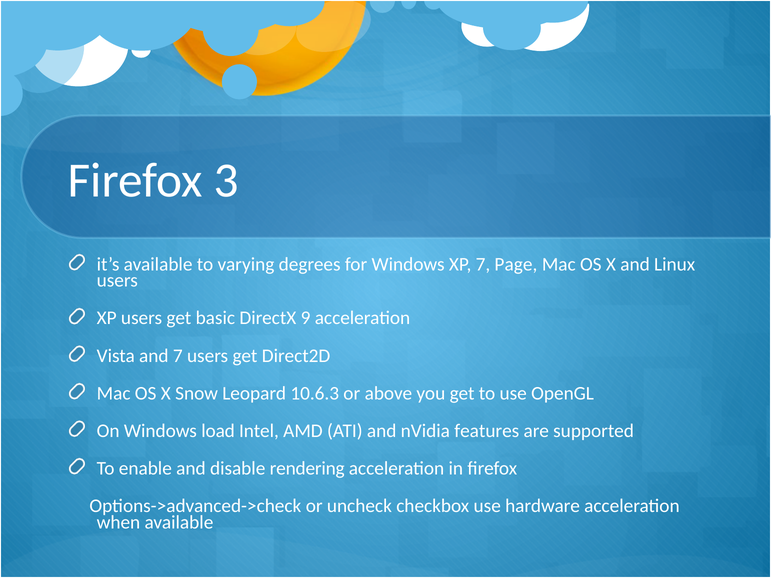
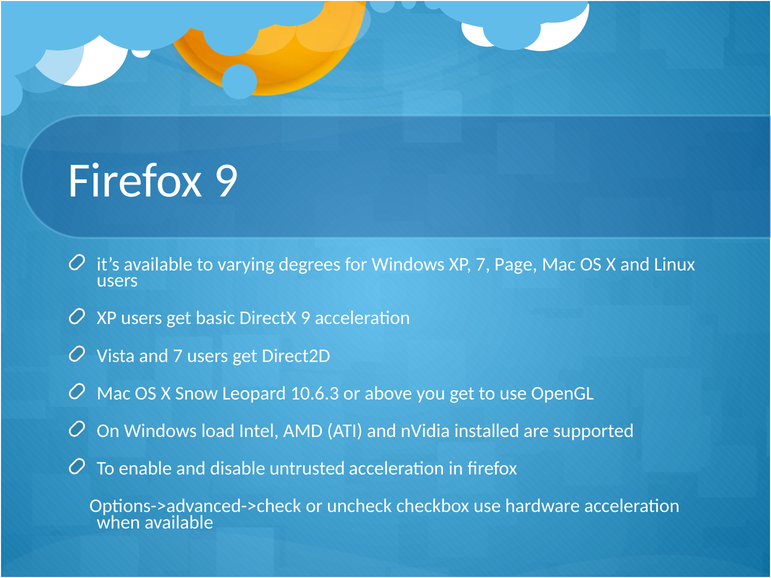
Firefox 3: 3 -> 9
features: features -> installed
rendering: rendering -> untrusted
